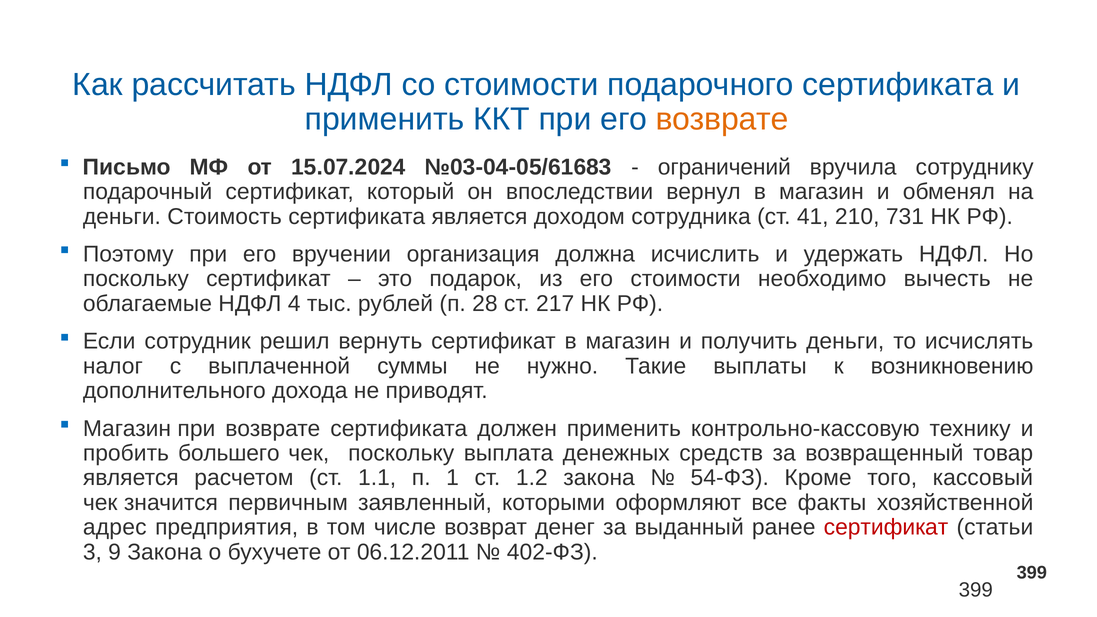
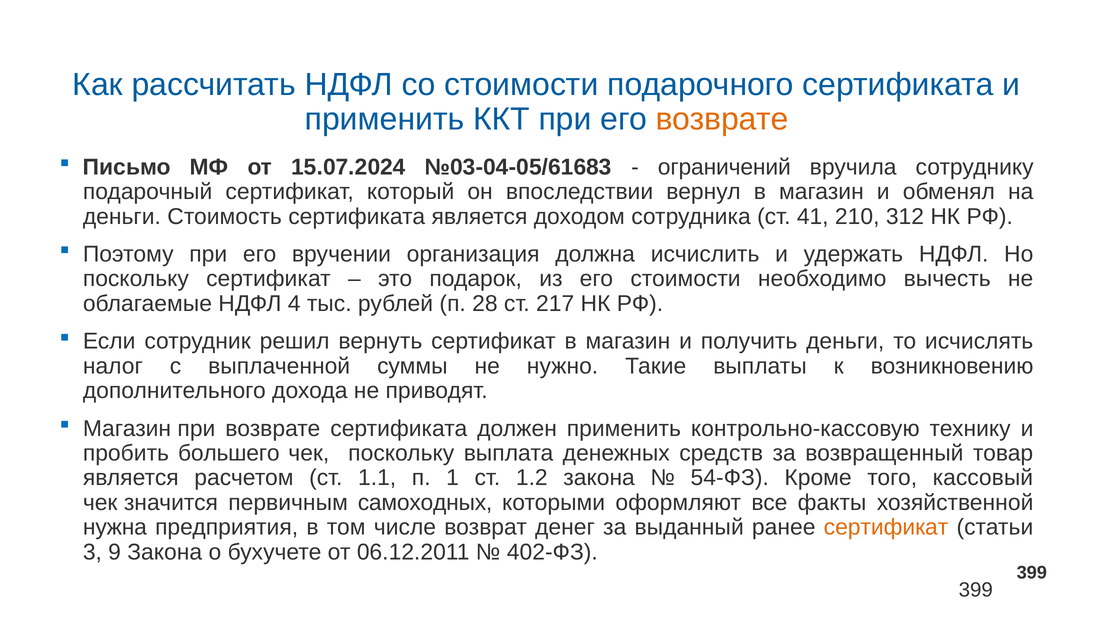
731: 731 -> 312
заявленный: заявленный -> самоходных
адрес: адрес -> нужна
сертификат at (886, 527) colour: red -> orange
